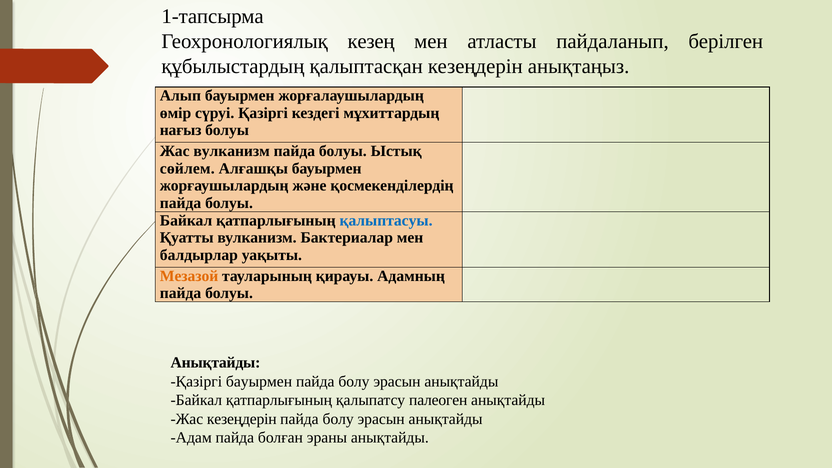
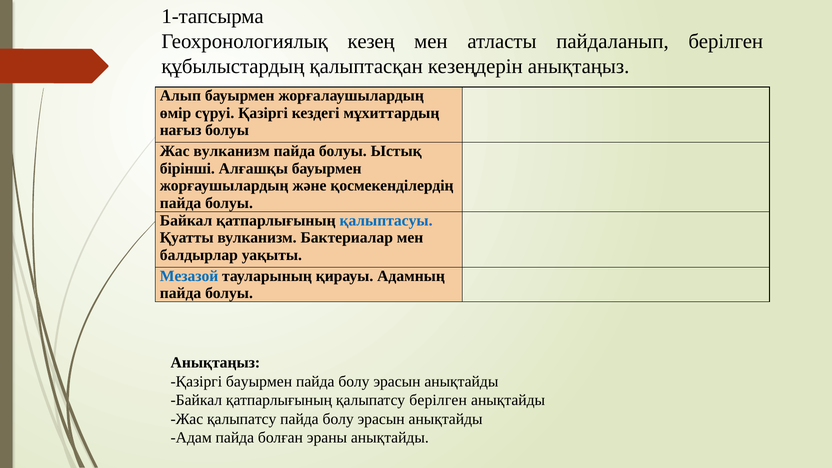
сөйлем: сөйлем -> бірінші
Мезазой colour: orange -> blue
Анықтайды at (215, 363): Анықтайды -> Анықтаңыз
қалыпатсу палеоген: палеоген -> берілген
Жас кезеңдерін: кезеңдерін -> қалыпатсу
